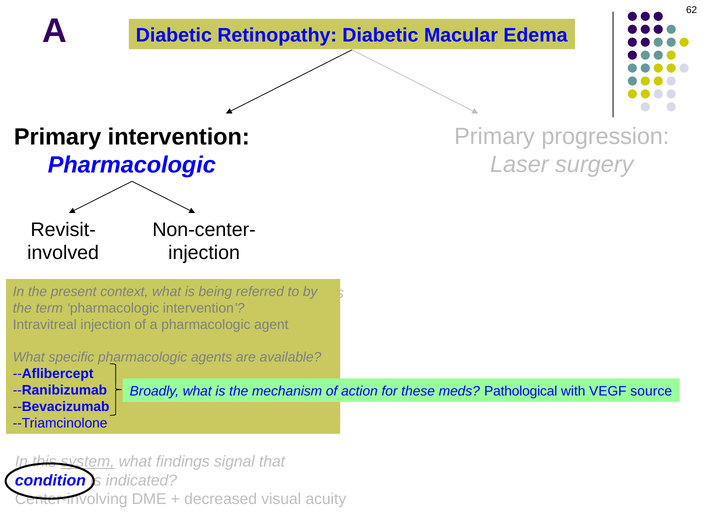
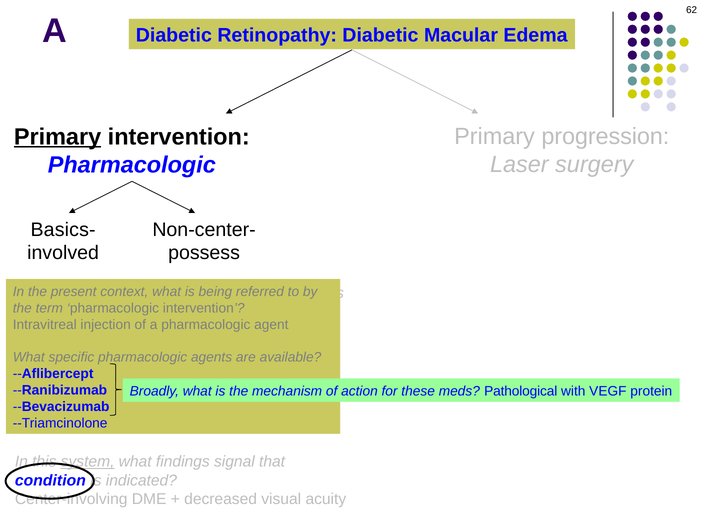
Primary at (58, 137) underline: none -> present
Revisit-: Revisit- -> Basics-
injection at (204, 253): injection -> possess
source: source -> protein
